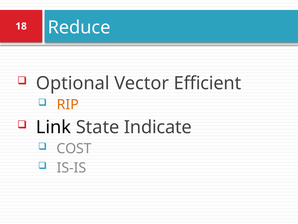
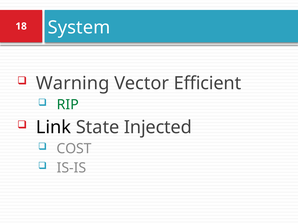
Reduce: Reduce -> System
Optional: Optional -> Warning
RIP colour: orange -> green
Indicate: Indicate -> Injected
